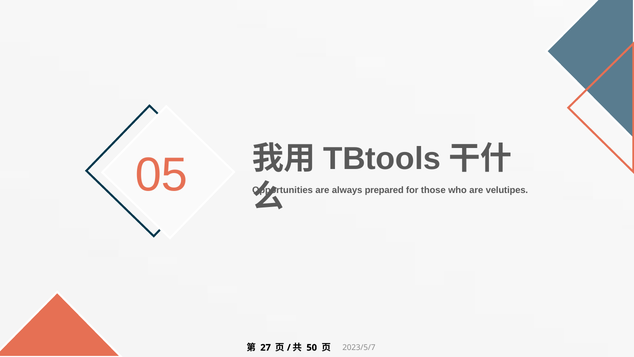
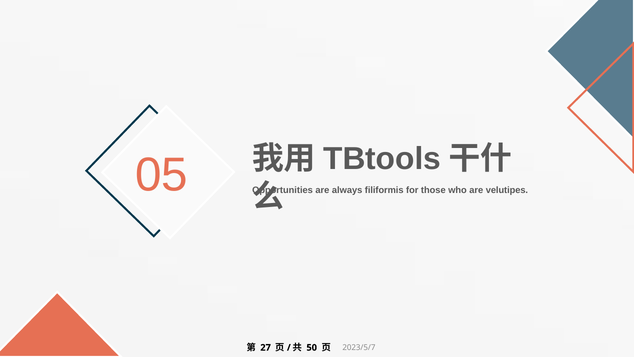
prepared: prepared -> filiformis
